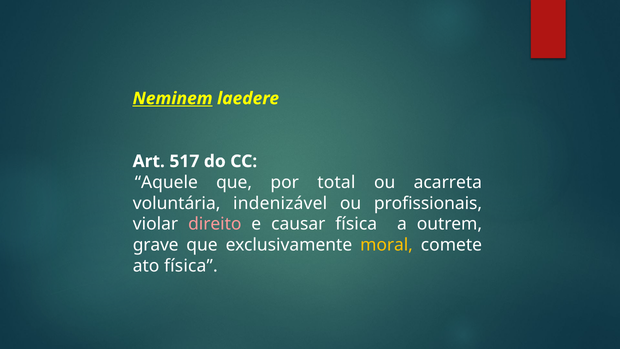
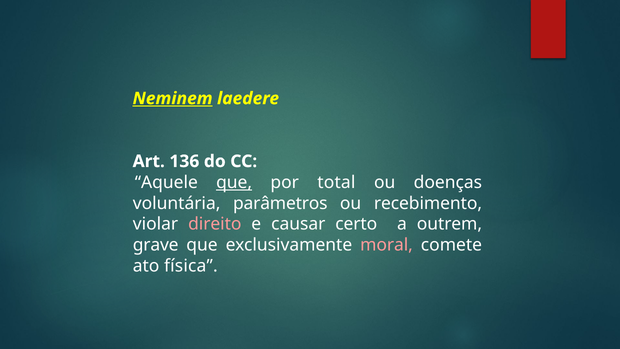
517: 517 -> 136
que at (234, 182) underline: none -> present
acarreta: acarreta -> doenças
indenizável: indenizável -> parâmetros
profissionais: profissionais -> recebimento
causar física: física -> certo
moral colour: yellow -> pink
